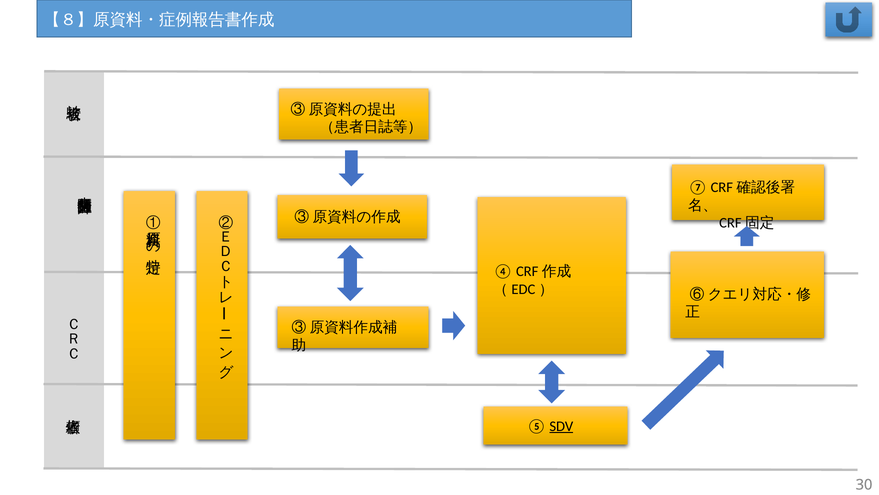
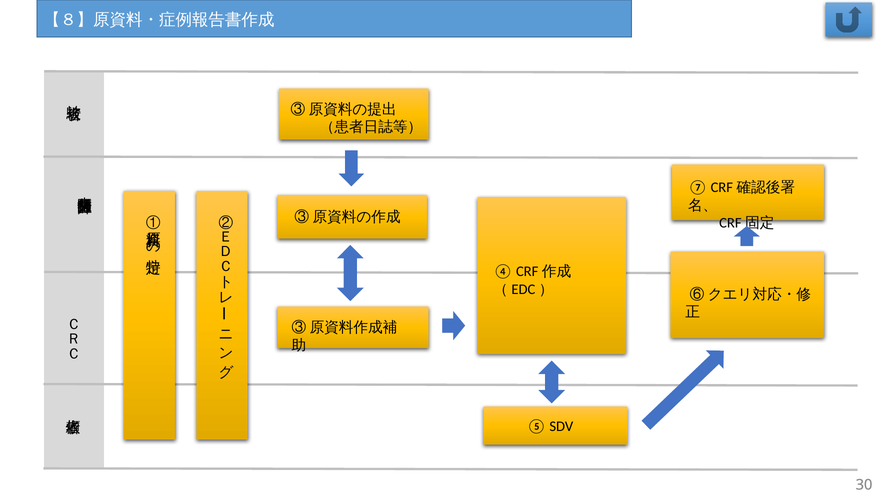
SDV underline: present -> none
